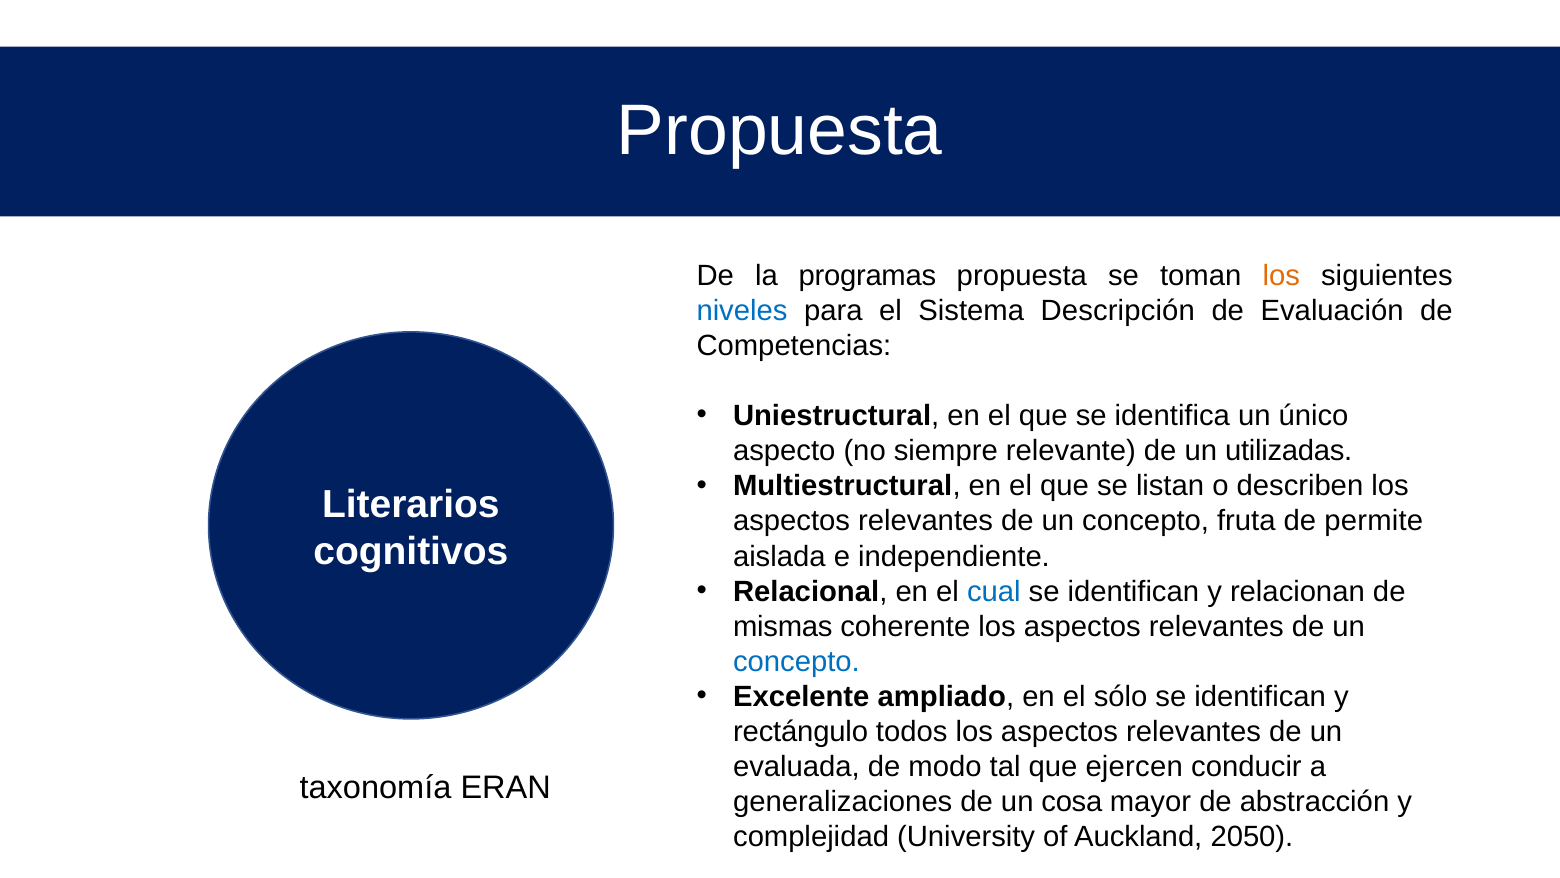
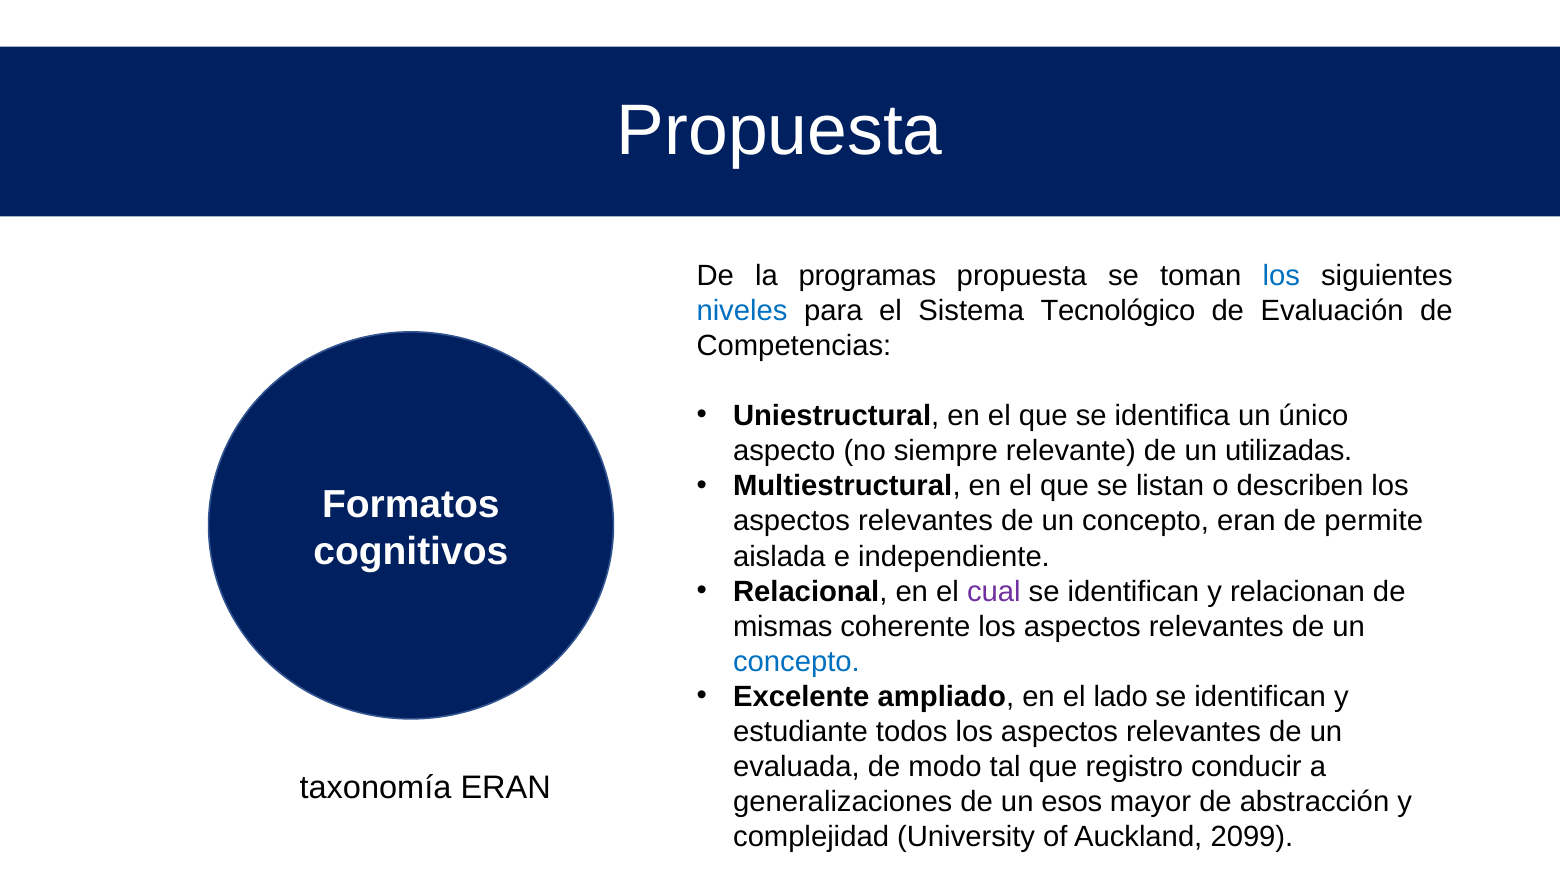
los at (1281, 275) colour: orange -> blue
Descripción: Descripción -> Tecnológico
Literarios: Literarios -> Formatos
concepto fruta: fruta -> eran
cual colour: blue -> purple
sólo: sólo -> lado
rectángulo: rectángulo -> estudiante
ejercen: ejercen -> registro
cosa: cosa -> esos
2050: 2050 -> 2099
